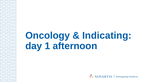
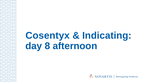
Oncology: Oncology -> Cosentyx
1: 1 -> 8
